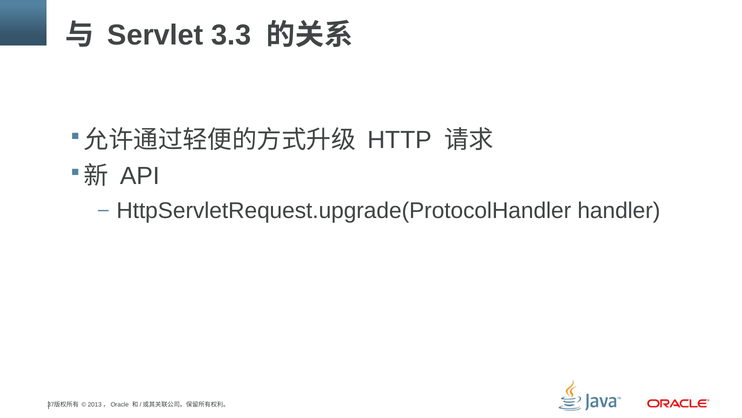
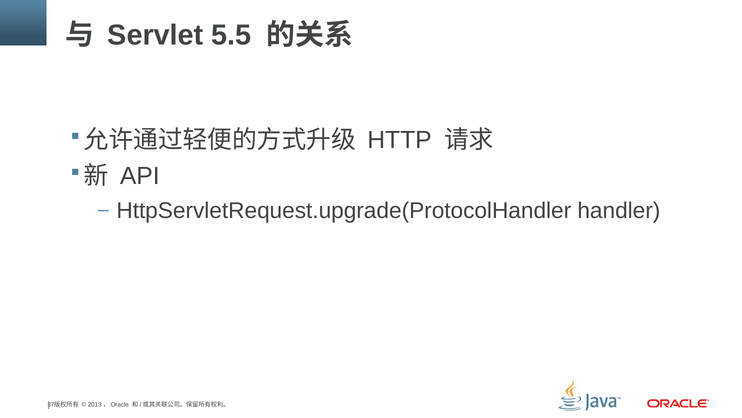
3.3: 3.3 -> 5.5
